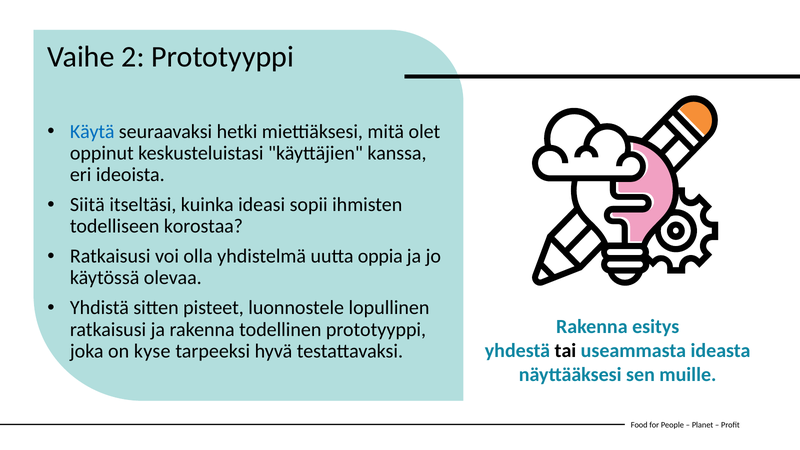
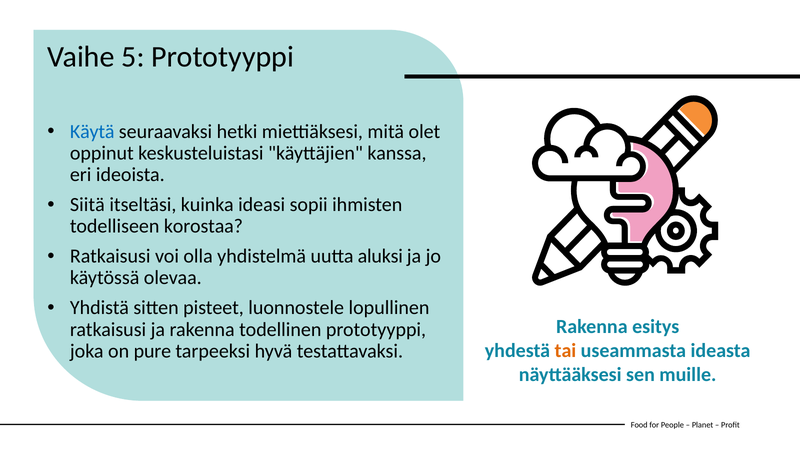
2: 2 -> 5
oppia: oppia -> aluksi
tai colour: black -> orange
kyse: kyse -> pure
